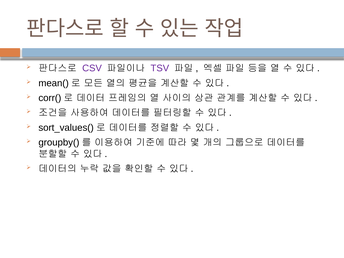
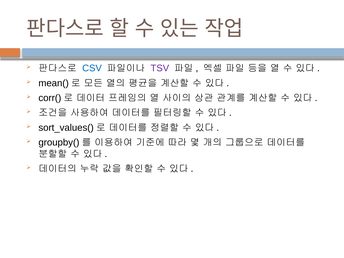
CSV colour: purple -> blue
